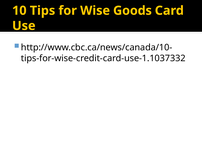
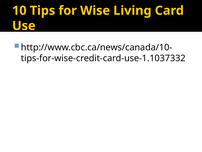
Goods: Goods -> Living
